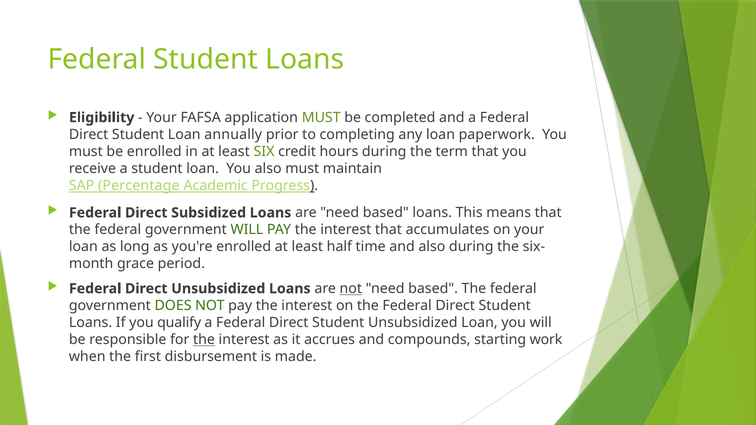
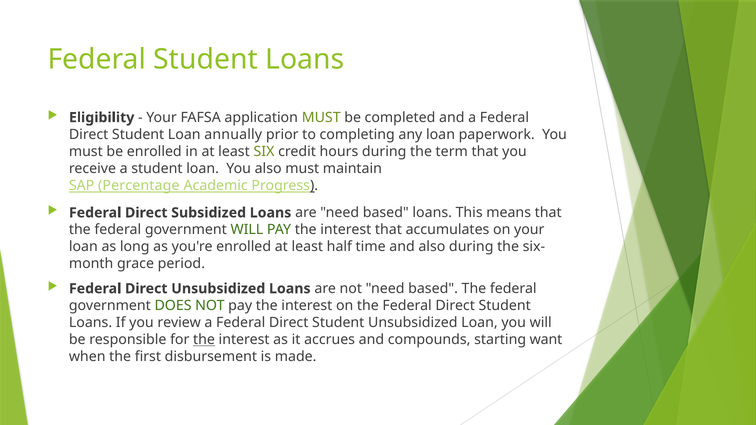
not at (351, 289) underline: present -> none
qualify: qualify -> review
work: work -> want
